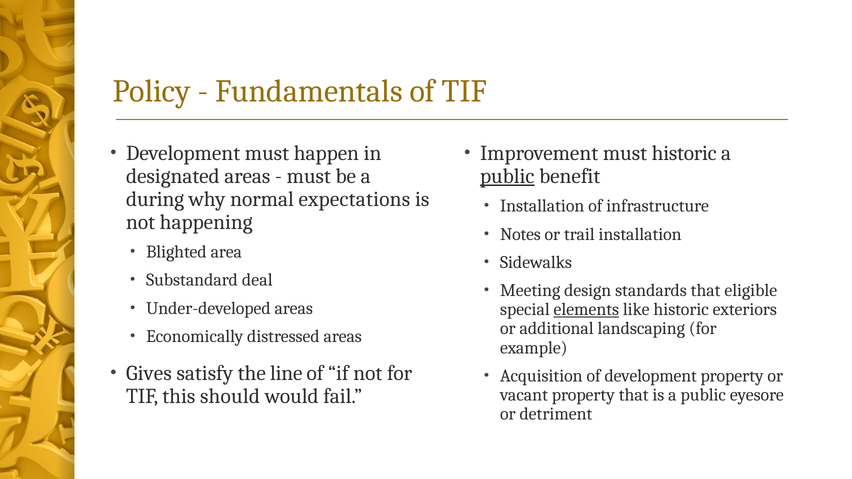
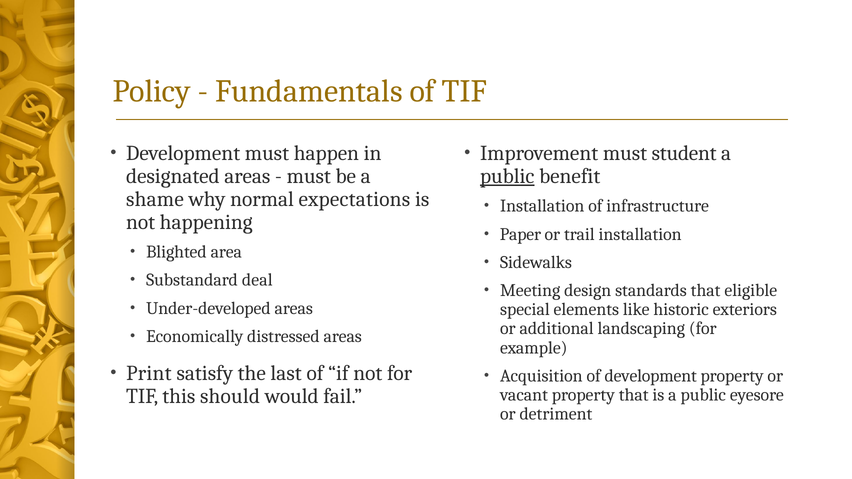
must historic: historic -> student
during: during -> shame
Notes: Notes -> Paper
elements underline: present -> none
Gives: Gives -> Print
line: line -> last
